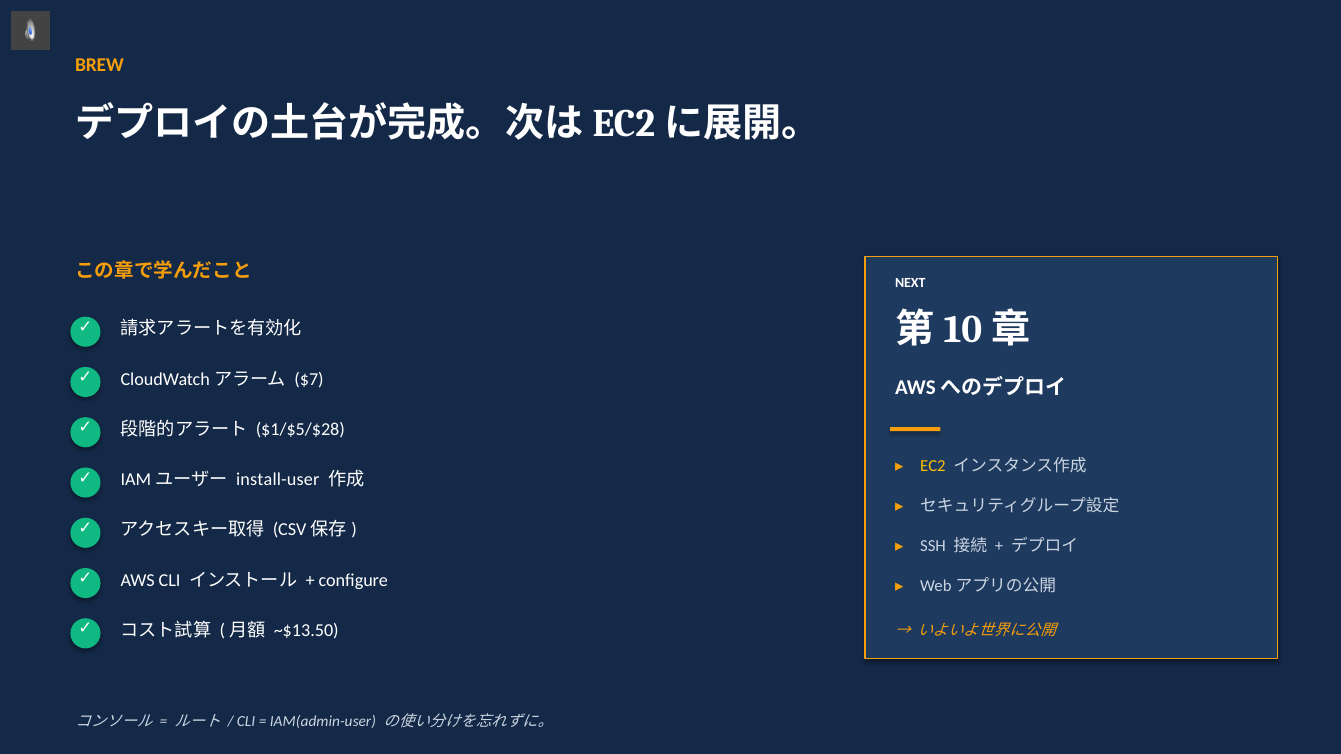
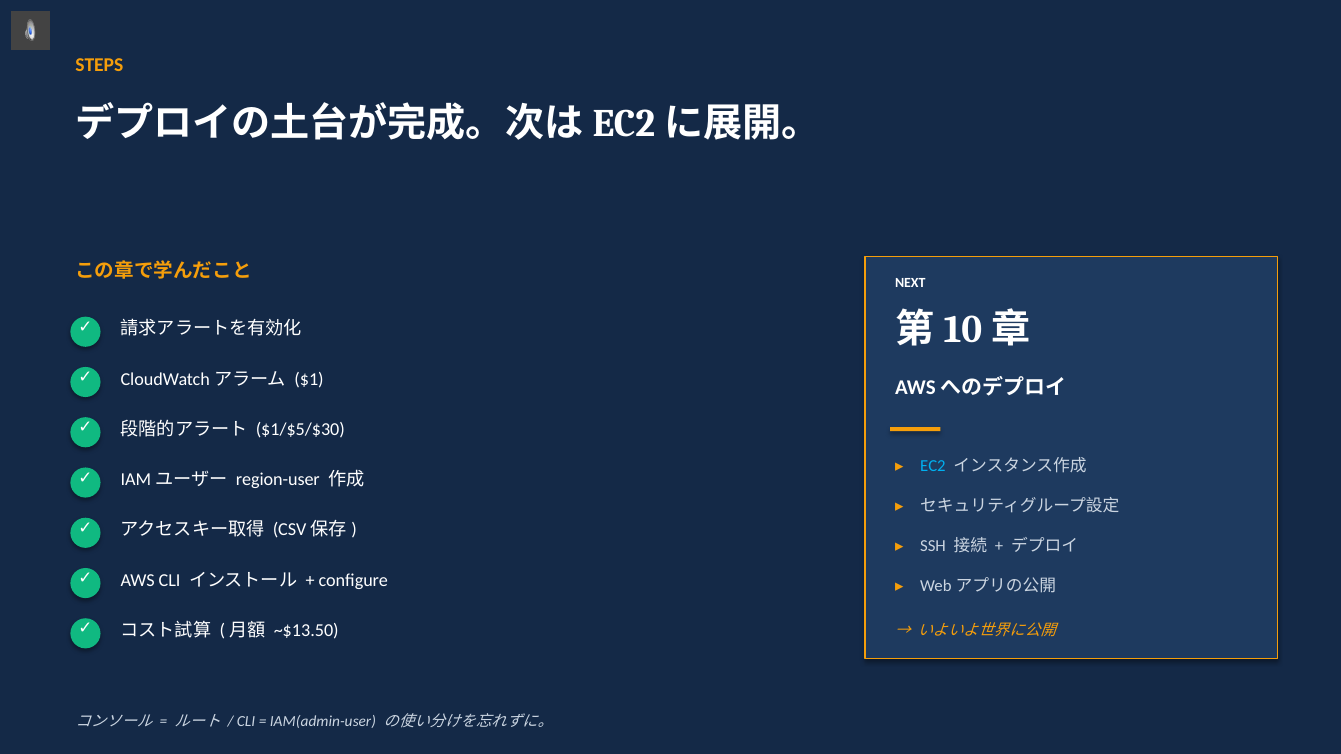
BREW: BREW -> STEPS
$7: $7 -> $1
$1/$5/$28: $1/$5/$28 -> $1/$5/$30
EC2 colour: yellow -> light blue
install-user: install-user -> region-user
